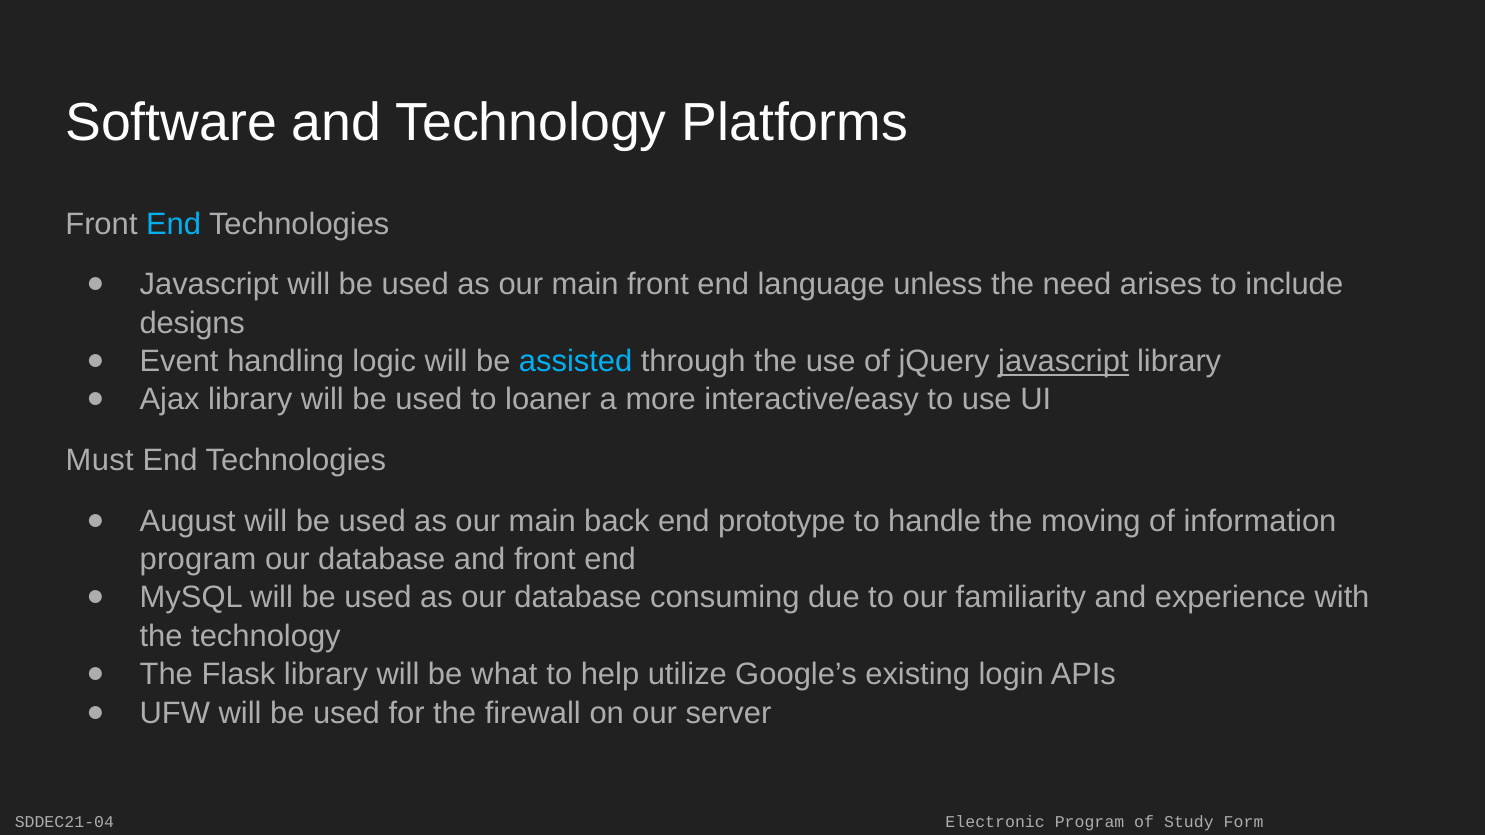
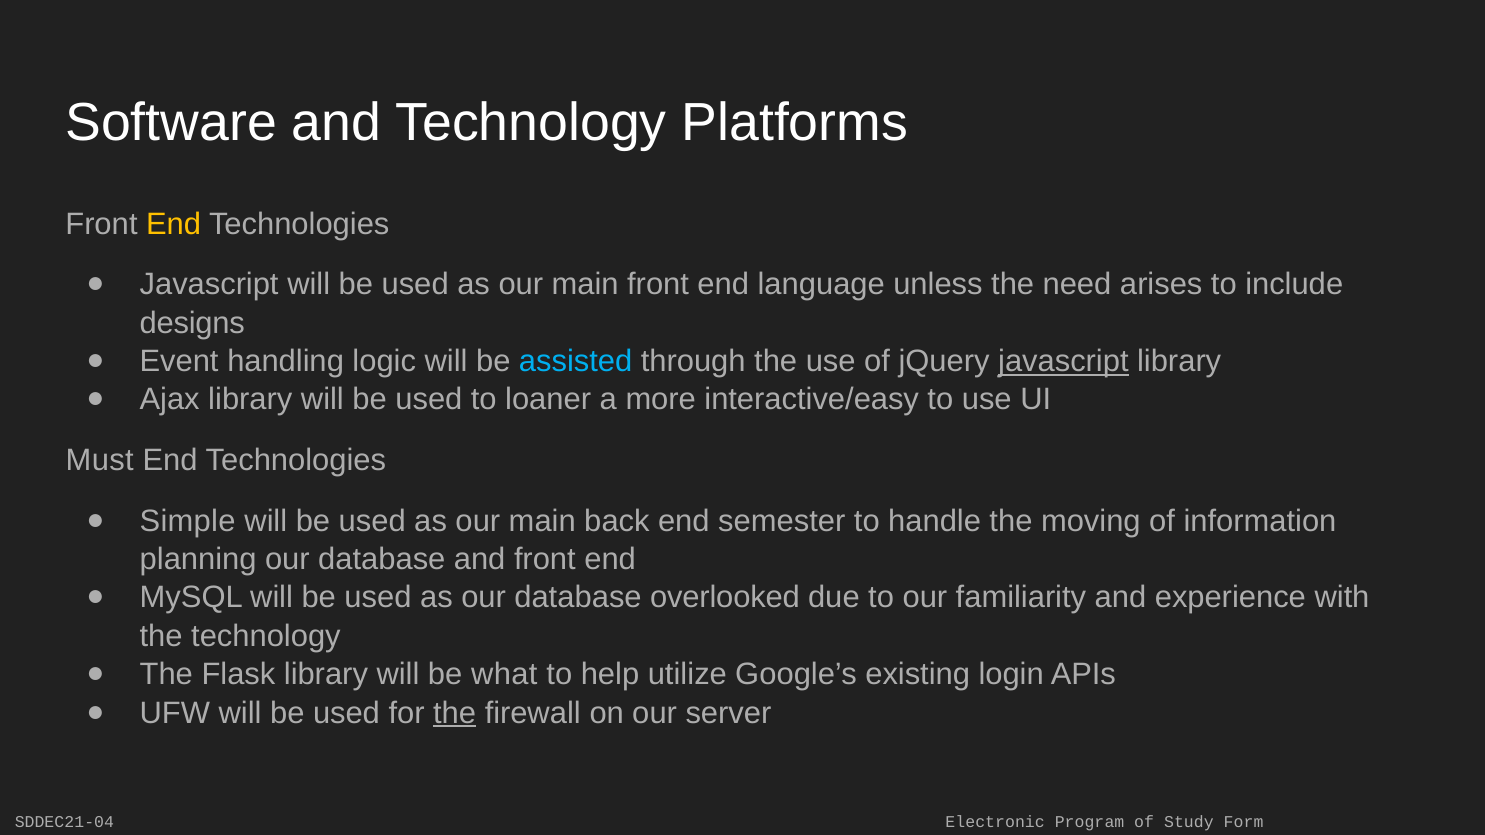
End at (174, 224) colour: light blue -> yellow
August: August -> Simple
prototype: prototype -> semester
program at (198, 560): program -> planning
consuming: consuming -> overlooked
the at (455, 713) underline: none -> present
